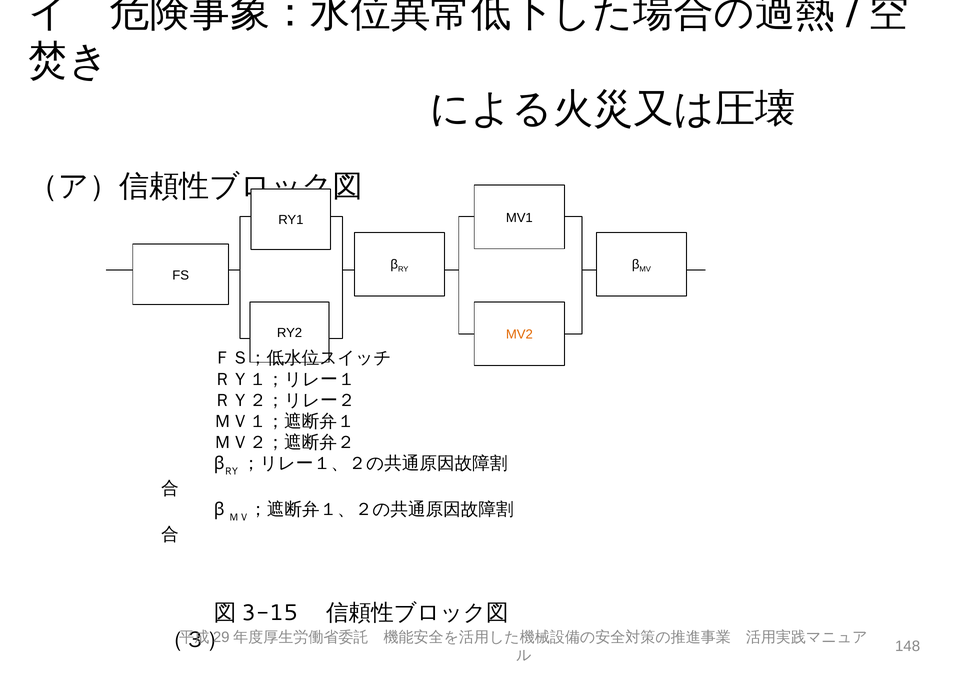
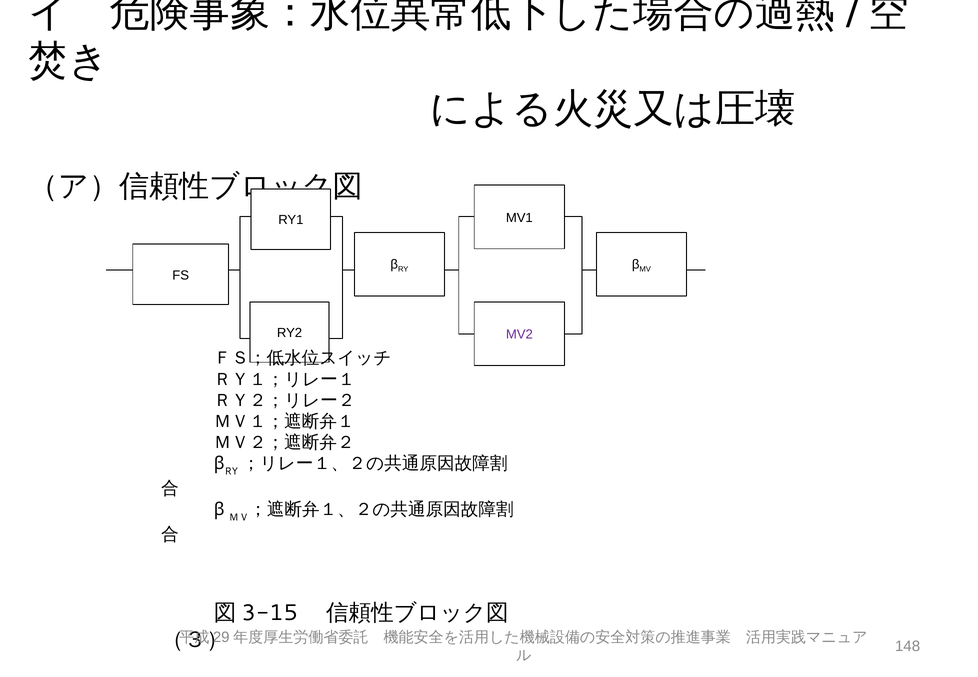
MV2 colour: orange -> purple
